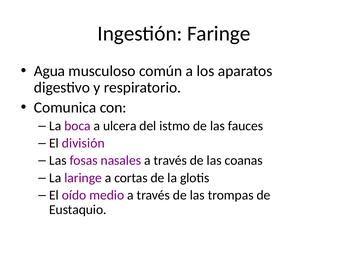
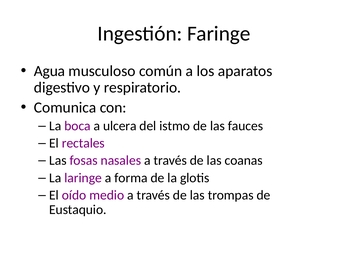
división: división -> rectales
cortas: cortas -> forma
